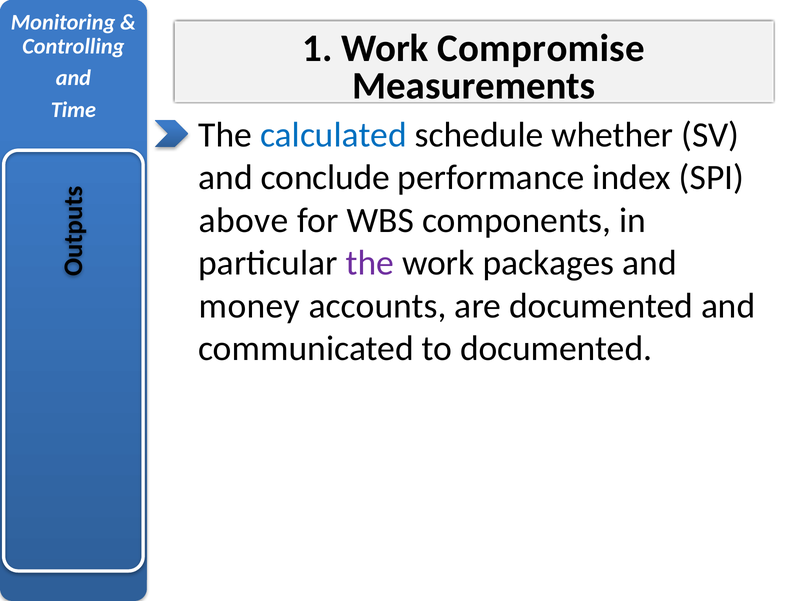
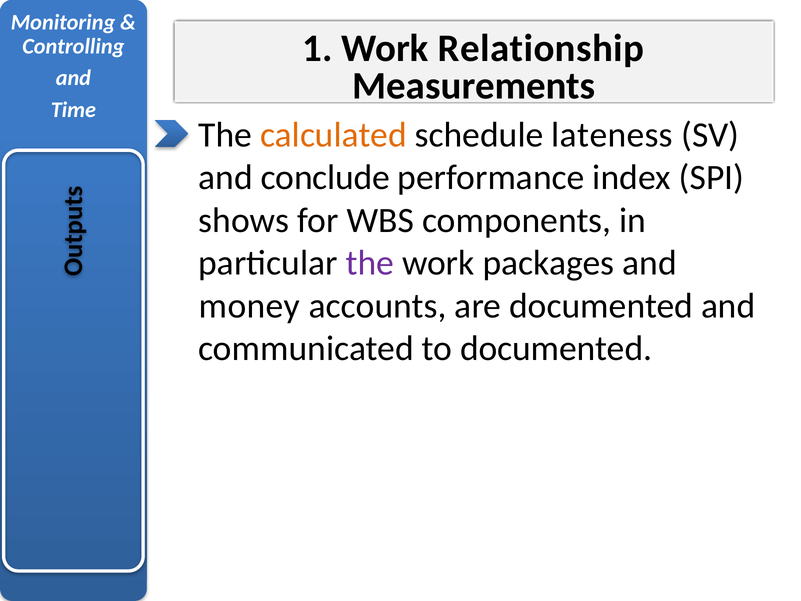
Compromise: Compromise -> Relationship
calculated colour: blue -> orange
whether: whether -> lateness
above: above -> shows
